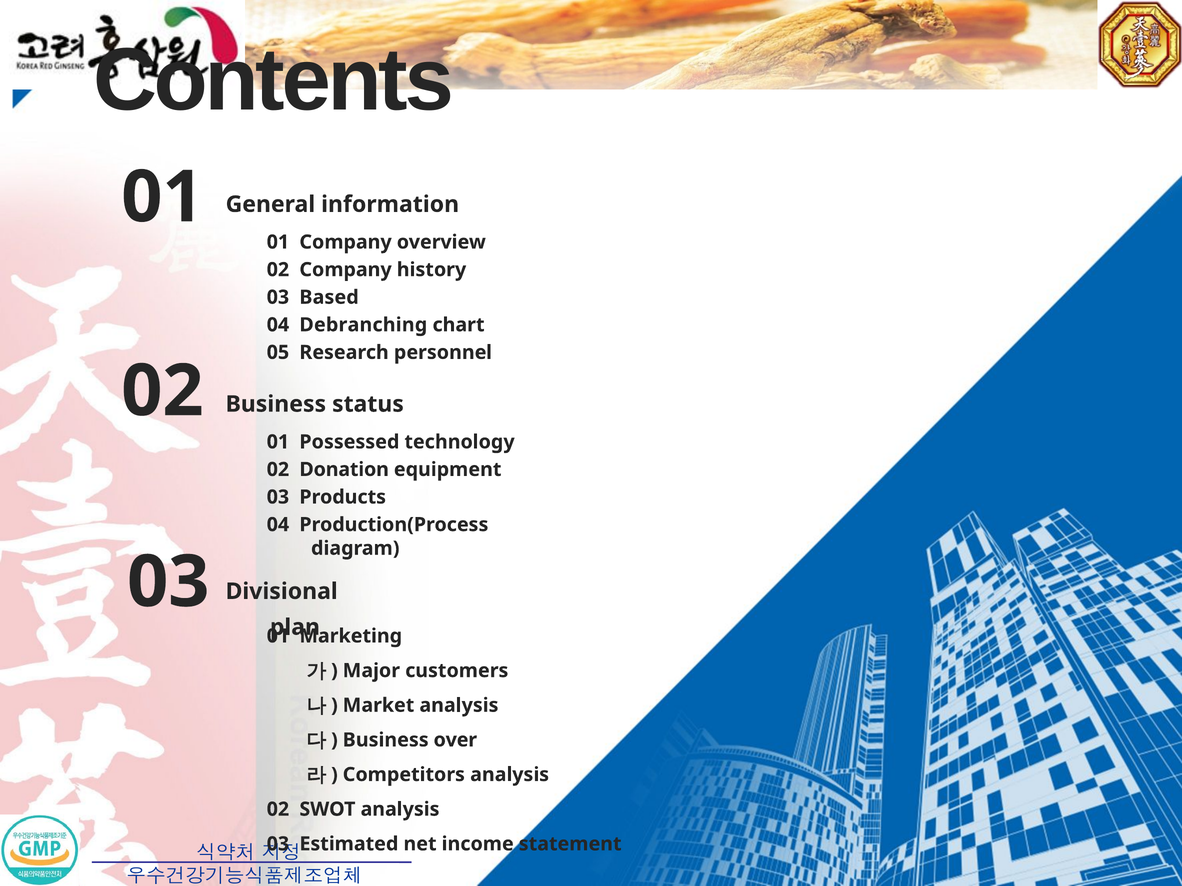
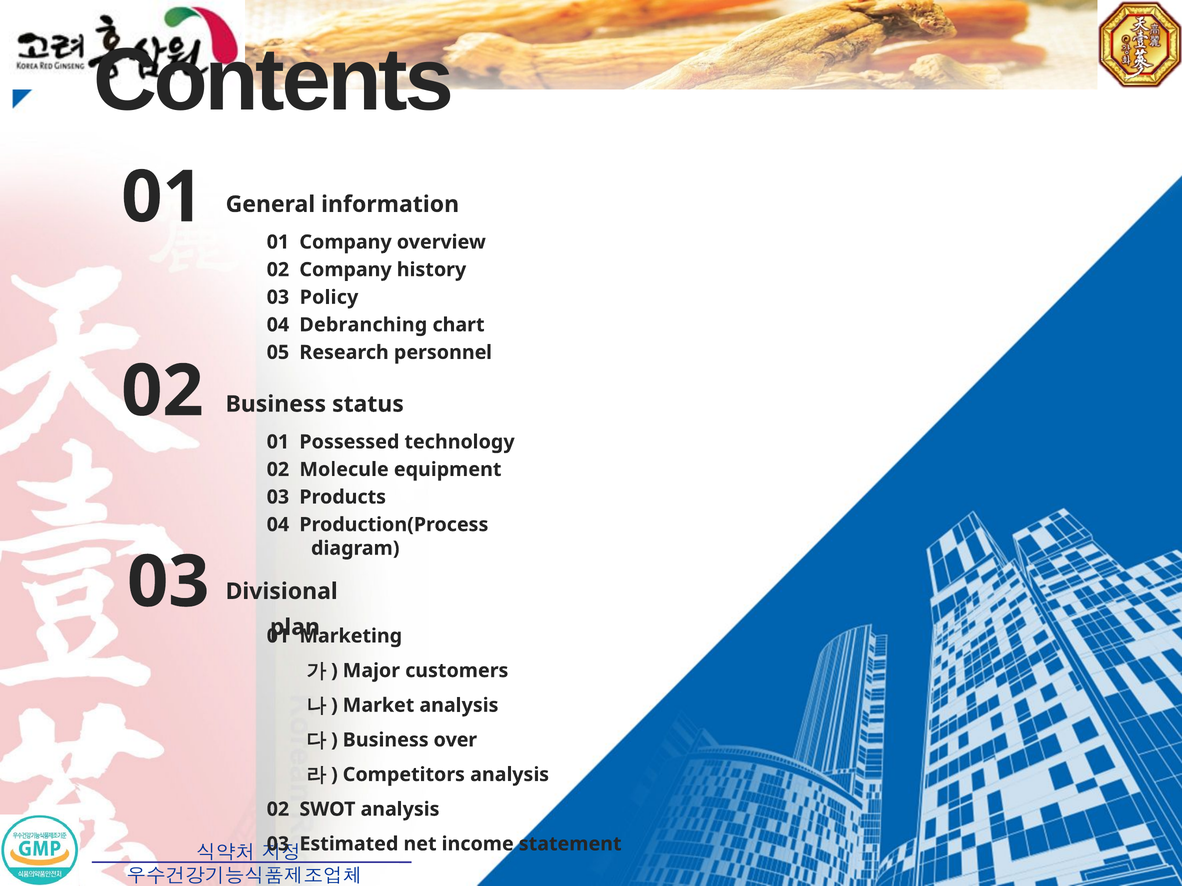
Based: Based -> Policy
Donation: Donation -> Molecule
